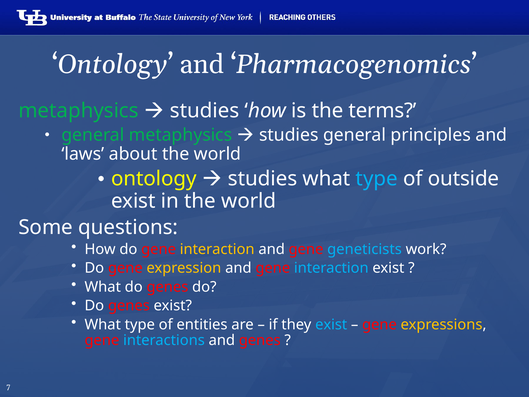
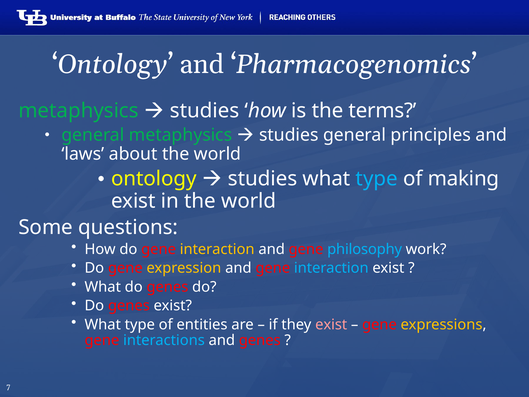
outside: outside -> making
geneticists: geneticists -> philosophy
exist at (331, 324) colour: light blue -> pink
